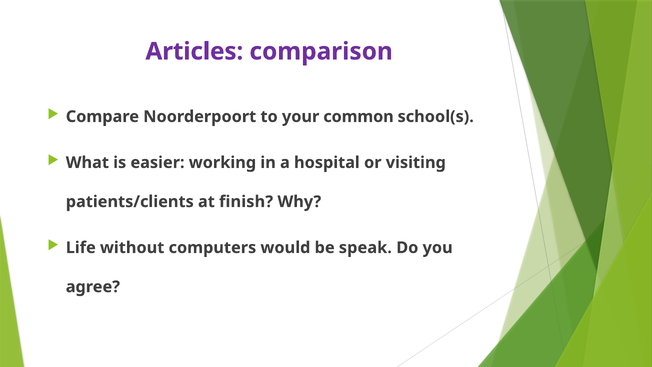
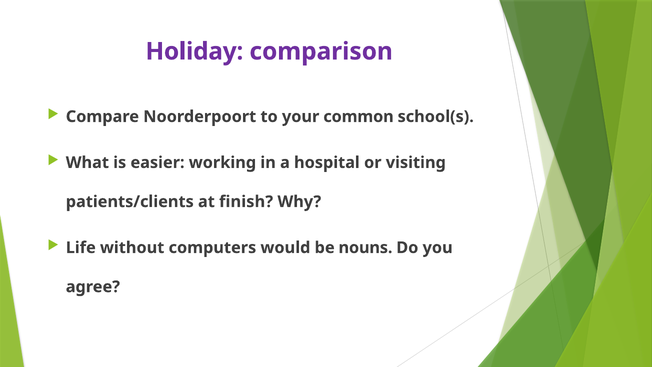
Articles: Articles -> Holiday
speak: speak -> nouns
